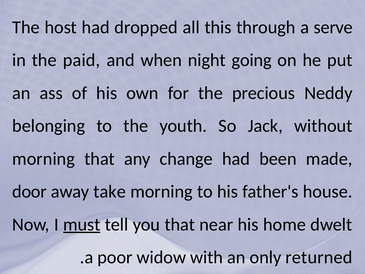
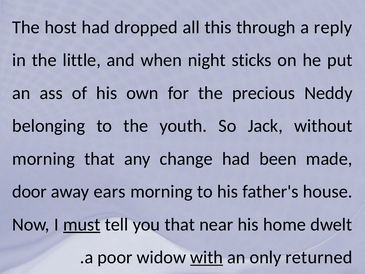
serve: serve -> reply
paid: paid -> little
going: going -> sticks
take: take -> ears
with underline: none -> present
